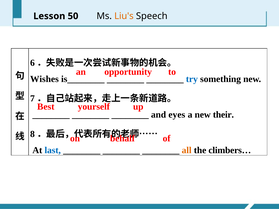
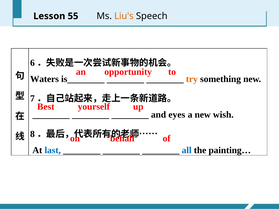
50: 50 -> 55
Wishes: Wishes -> Waters
try colour: blue -> orange
their: their -> wish
all colour: orange -> blue
climbers…: climbers… -> painting…
